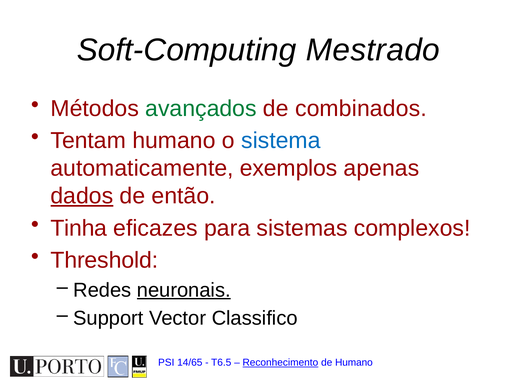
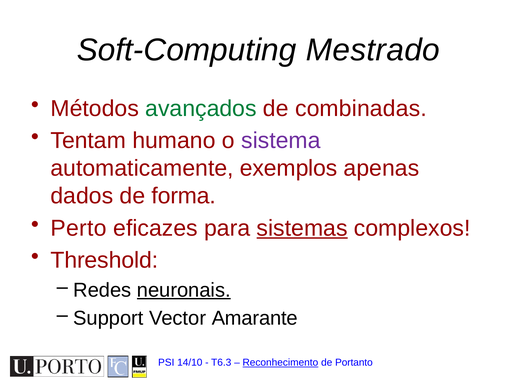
combinados: combinados -> combinadas
sistema colour: blue -> purple
dados underline: present -> none
então: então -> forma
Tinha: Tinha -> Perto
sistemas underline: none -> present
Classifico: Classifico -> Amarante
14/65: 14/65 -> 14/10
T6.5: T6.5 -> T6.3
de Humano: Humano -> Portanto
